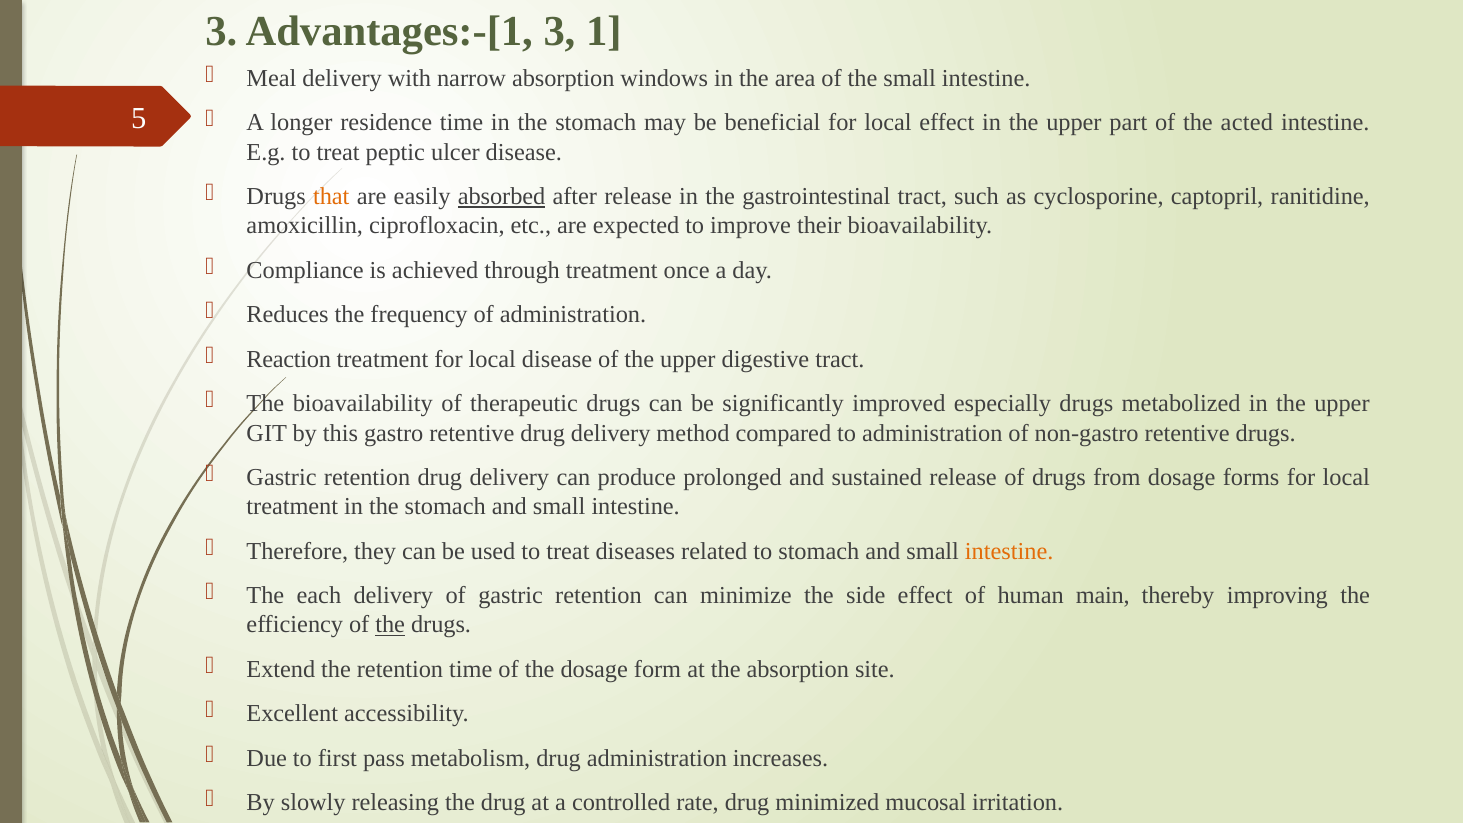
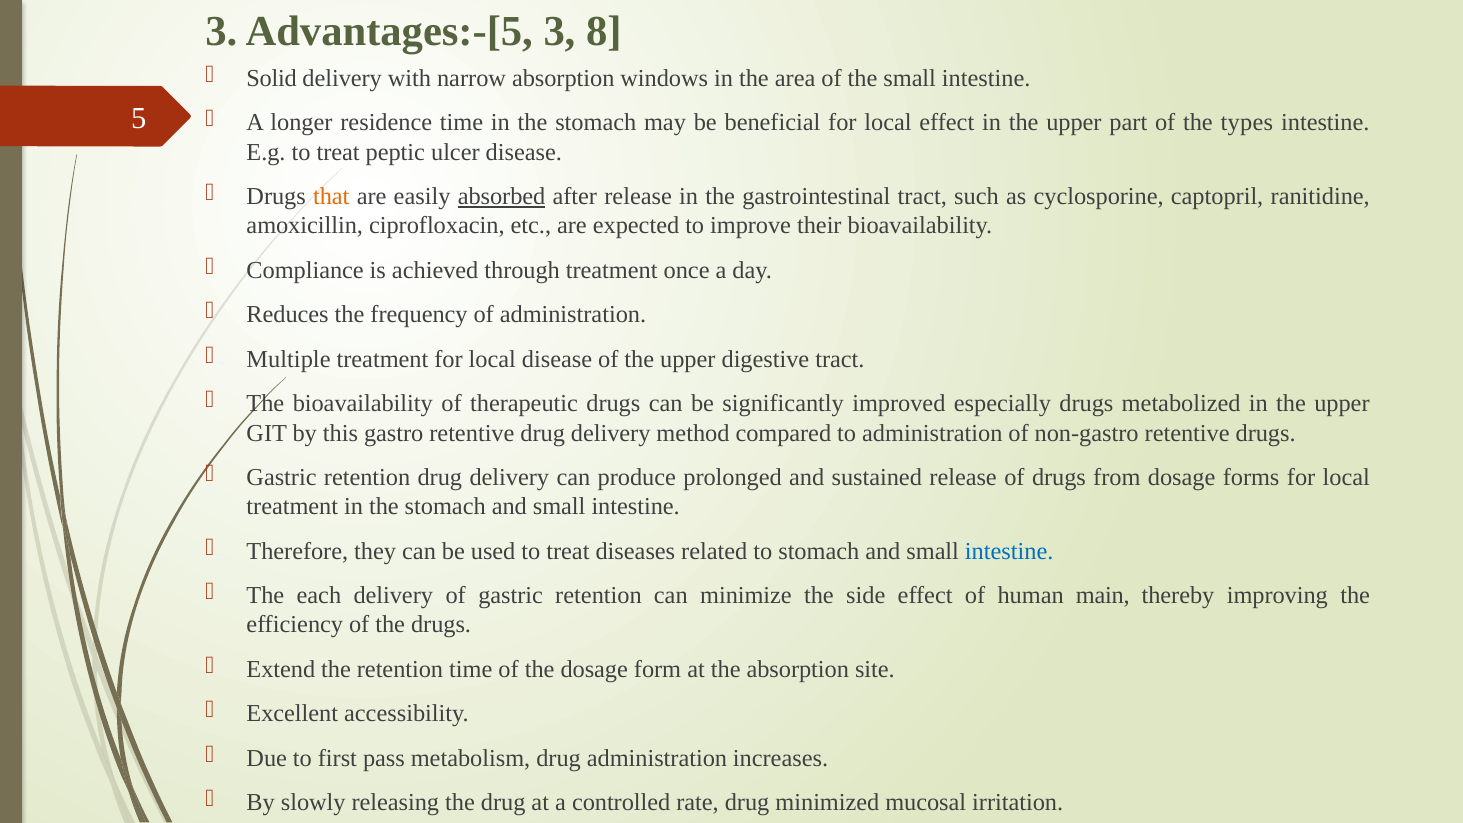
Advantages:-[1: Advantages:-[1 -> Advantages:-[5
1: 1 -> 8
Meal: Meal -> Solid
acted: acted -> types
Reaction: Reaction -> Multiple
intestine at (1009, 551) colour: orange -> blue
the at (390, 625) underline: present -> none
